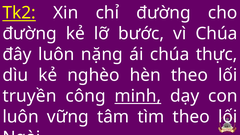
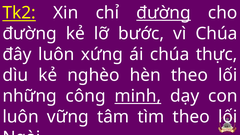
đường at (164, 13) underline: none -> present
nặng: nặng -> xứng
truyền: truyền -> những
